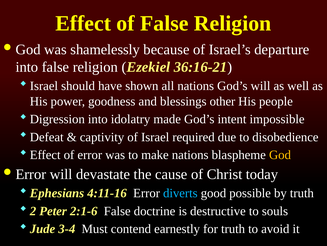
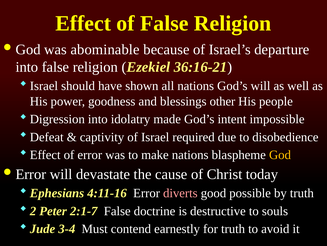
shamelessly: shamelessly -> abominable
diverts colour: light blue -> pink
2:1-6: 2:1-6 -> 2:1-7
